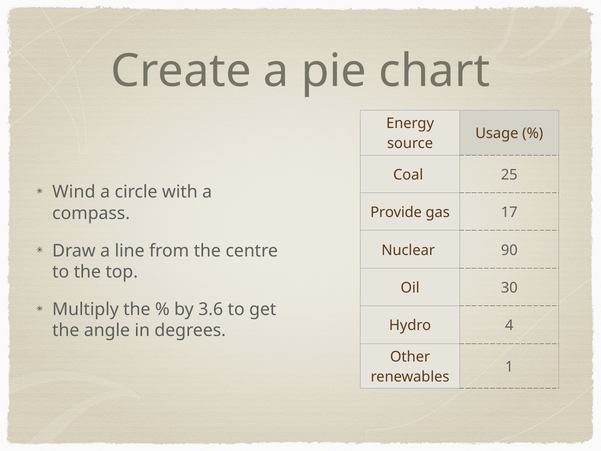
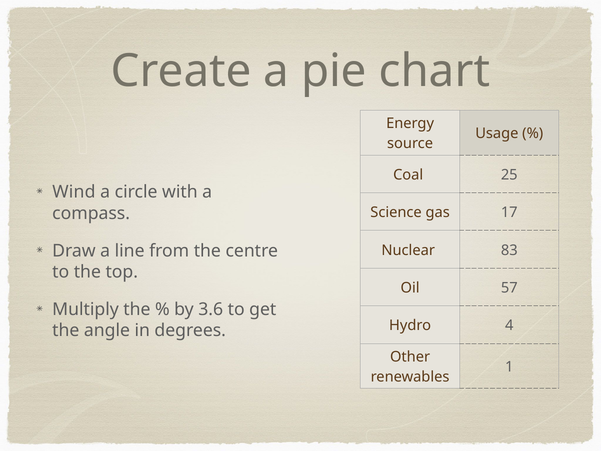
Provide: Provide -> Science
90: 90 -> 83
30: 30 -> 57
